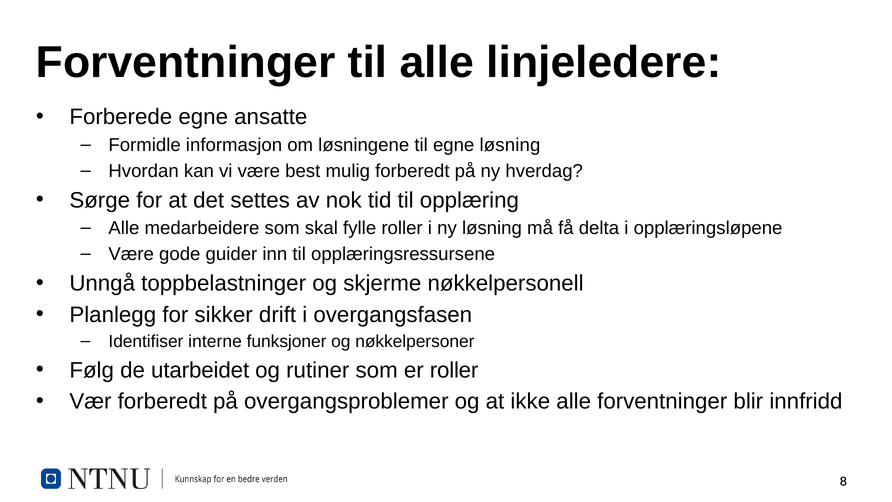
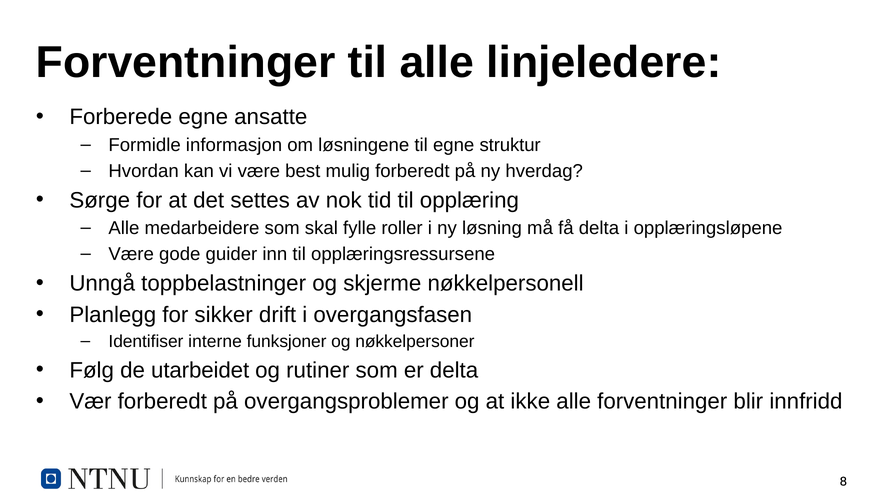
egne løsning: løsning -> struktur
er roller: roller -> delta
